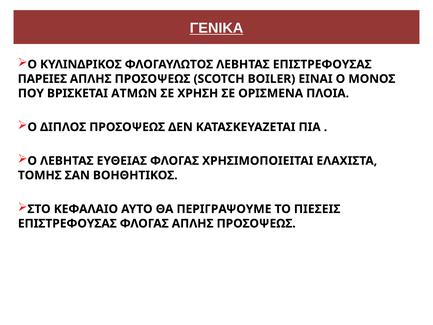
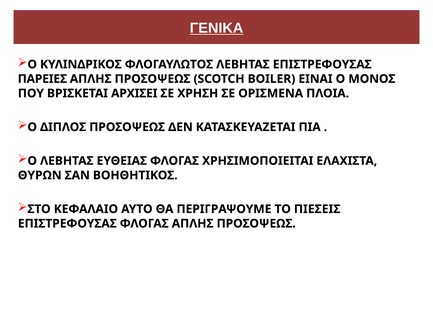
ΑΤΜΩΝ: ΑΤΜΩΝ -> ΑΡΧΙΣΕΙ
ΤΟΜΗΣ: ΤΟΜΗΣ -> ΘΥΡΩΝ
